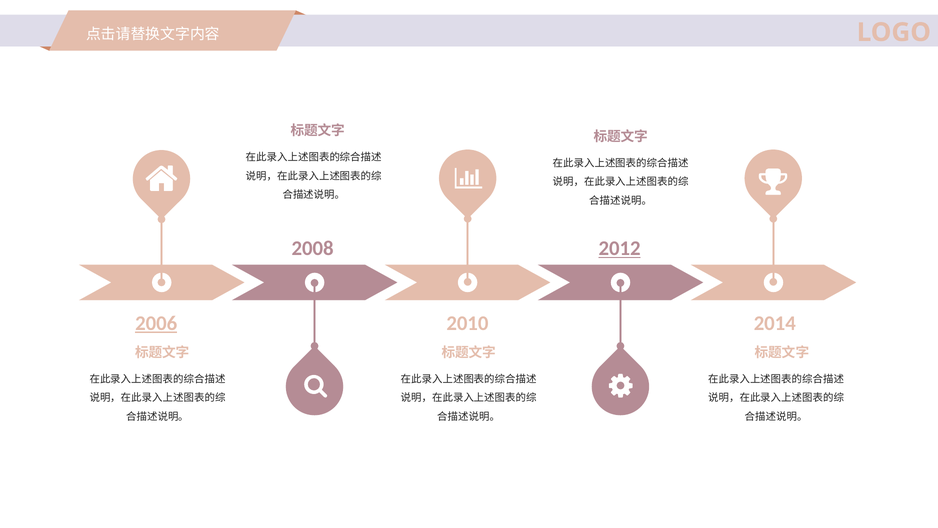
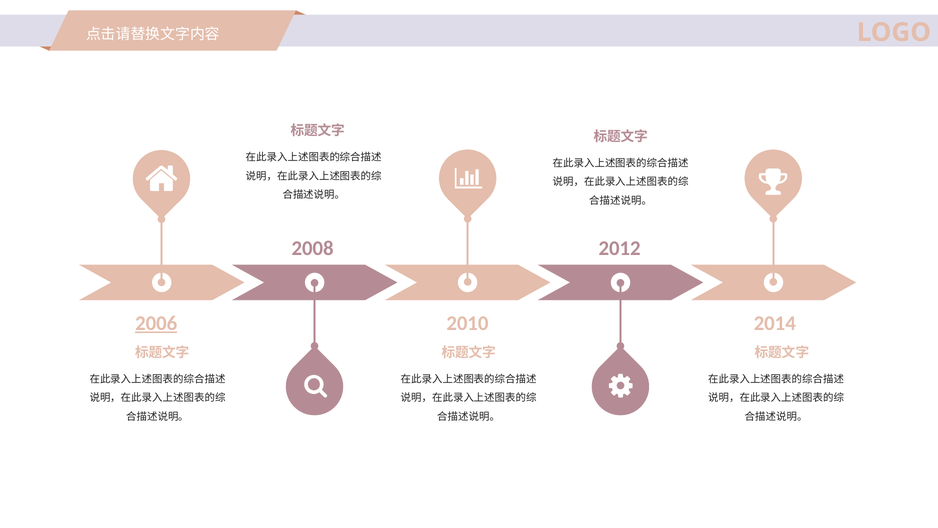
2012 underline: present -> none
